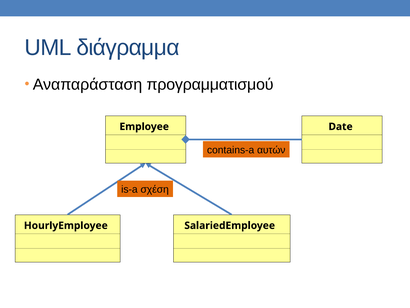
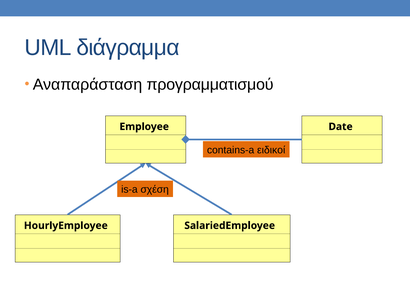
αυτών: αυτών -> ειδικοί
